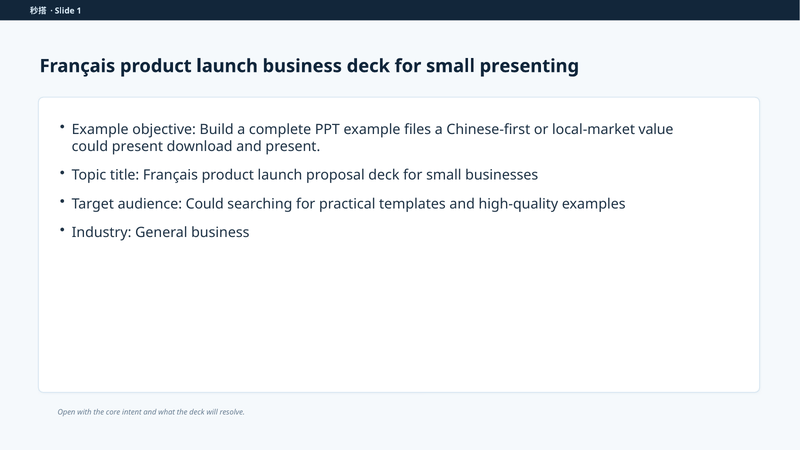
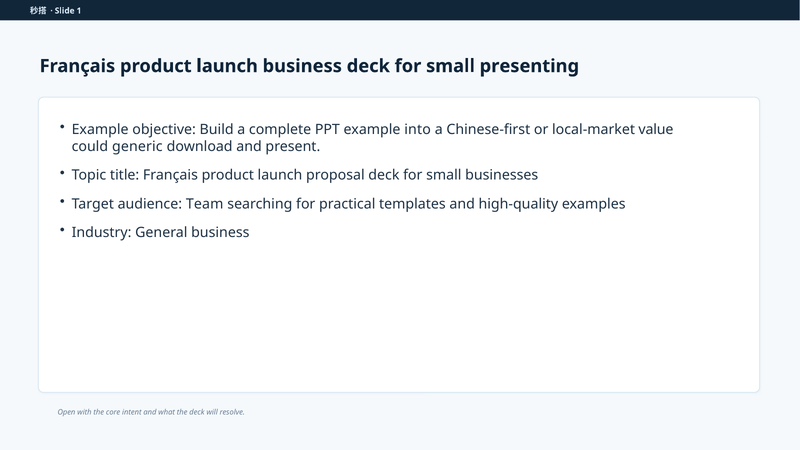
files: files -> into
could present: present -> generic
audience Could: Could -> Team
